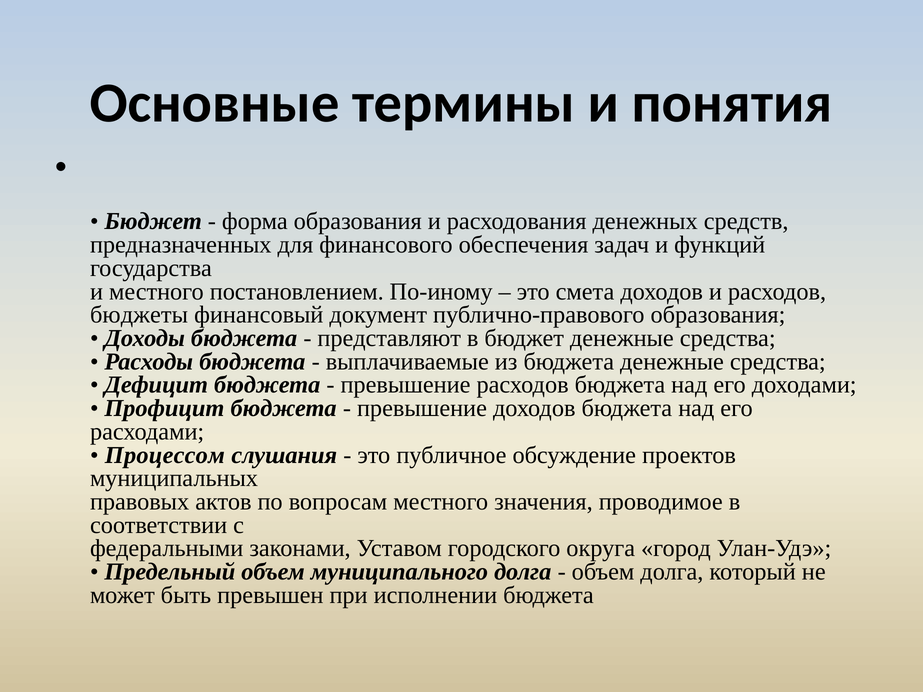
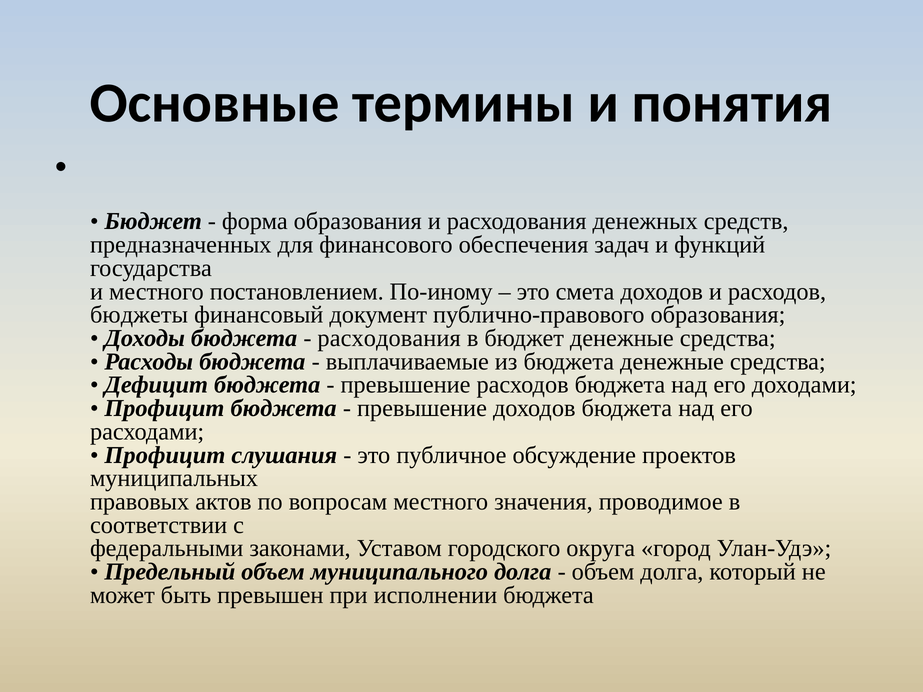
представляют at (389, 338): представляют -> расходования
Процессом at (165, 455): Процессом -> Профицит
